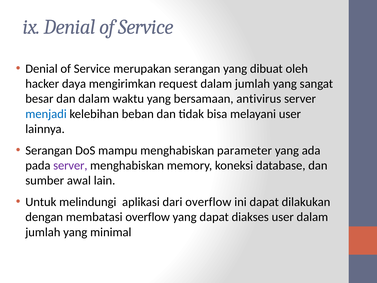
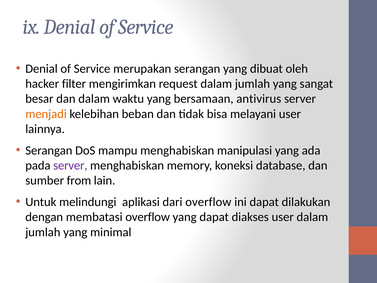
daya: daya -> filter
menjadi colour: blue -> orange
parameter: parameter -> manipulasi
awal: awal -> from
